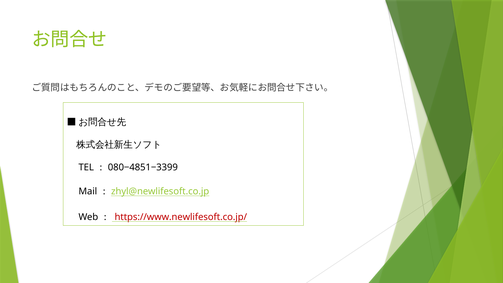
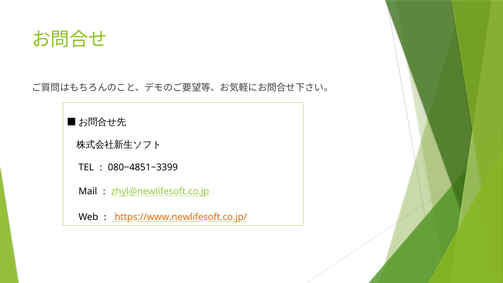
https://www.newlifesoft.co.jp/ colour: red -> orange
